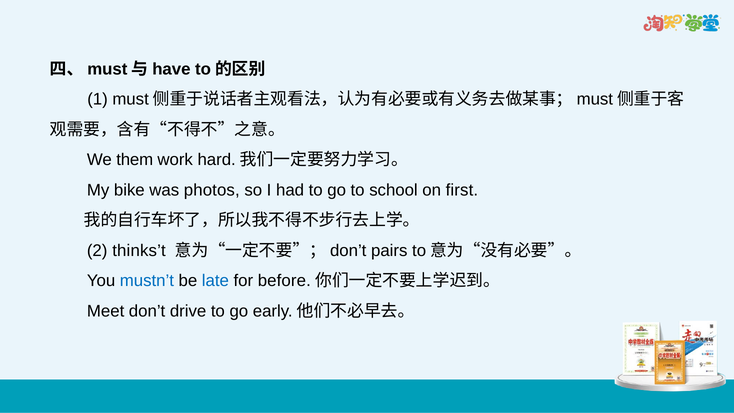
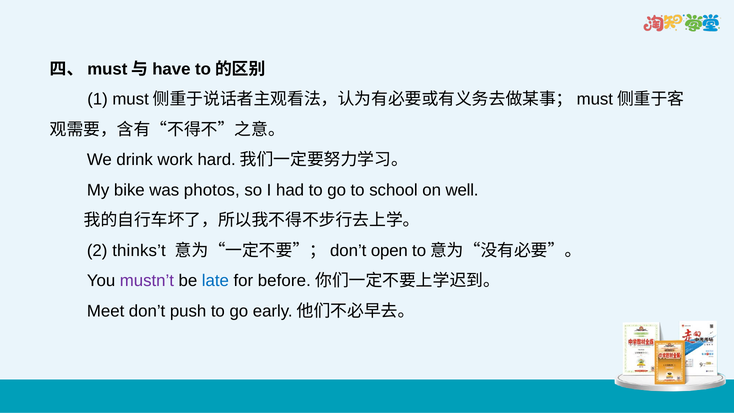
them: them -> drink
first: first -> well
pairs: pairs -> open
mustn’t colour: blue -> purple
drive: drive -> push
